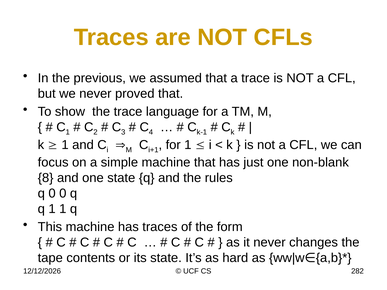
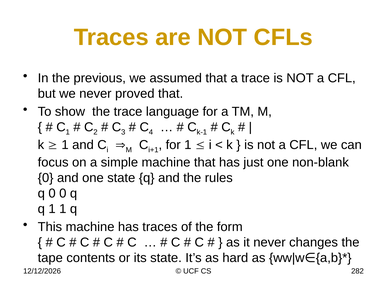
8 at (46, 178): 8 -> 0
